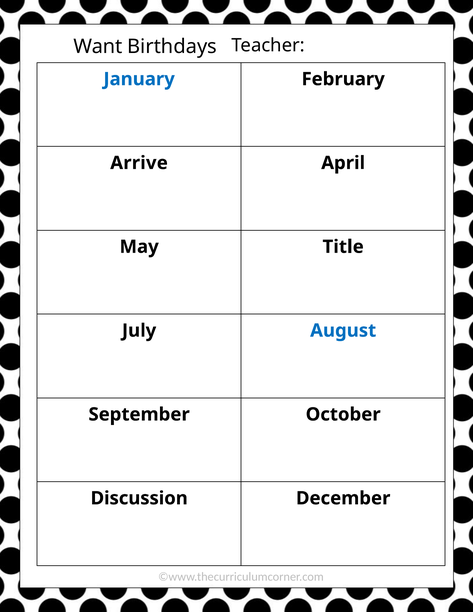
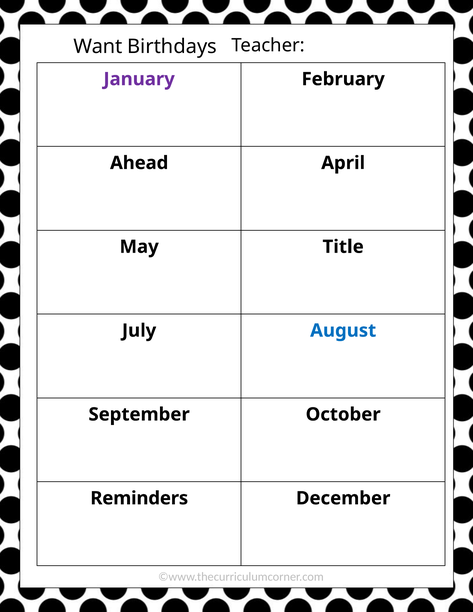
January colour: blue -> purple
Arrive: Arrive -> Ahead
Discussion: Discussion -> Reminders
